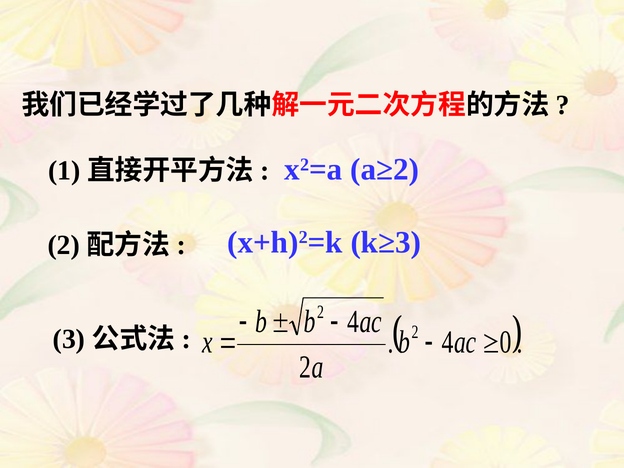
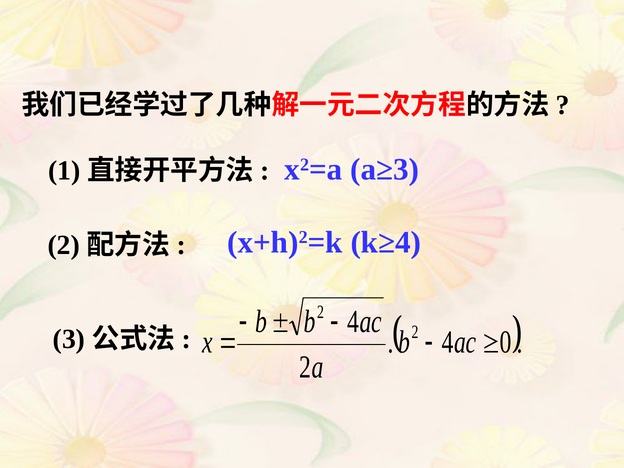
a≥2: a≥2 -> a≥3
k≥3: k≥3 -> k≥4
